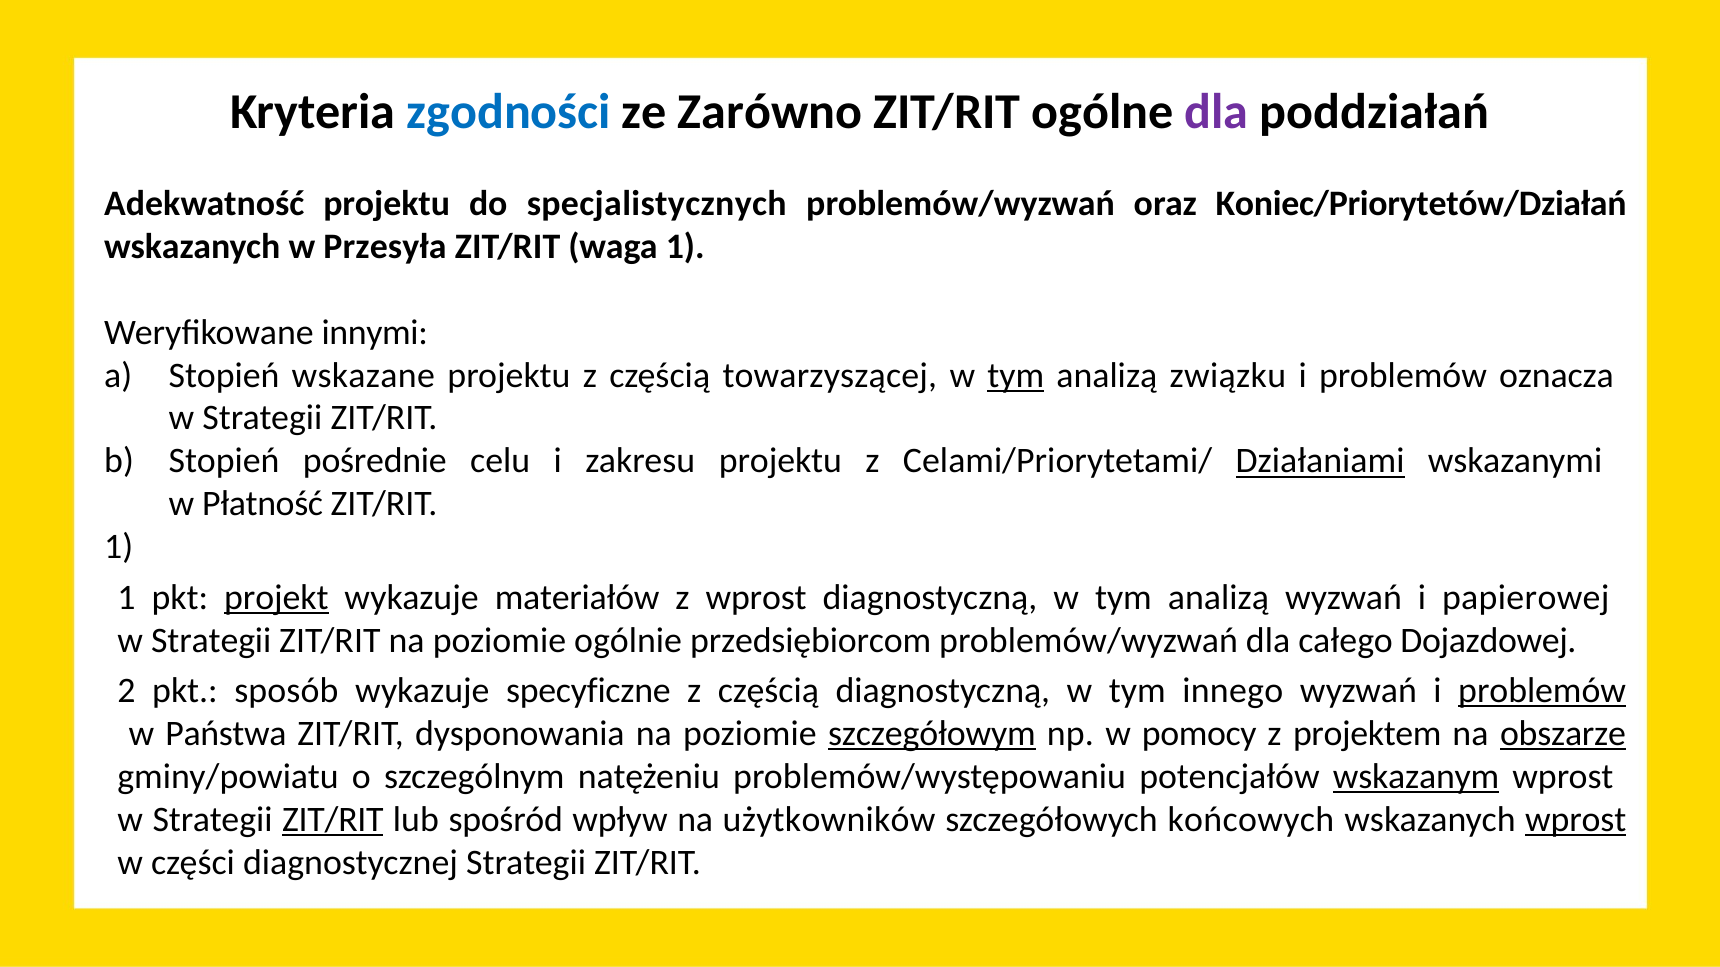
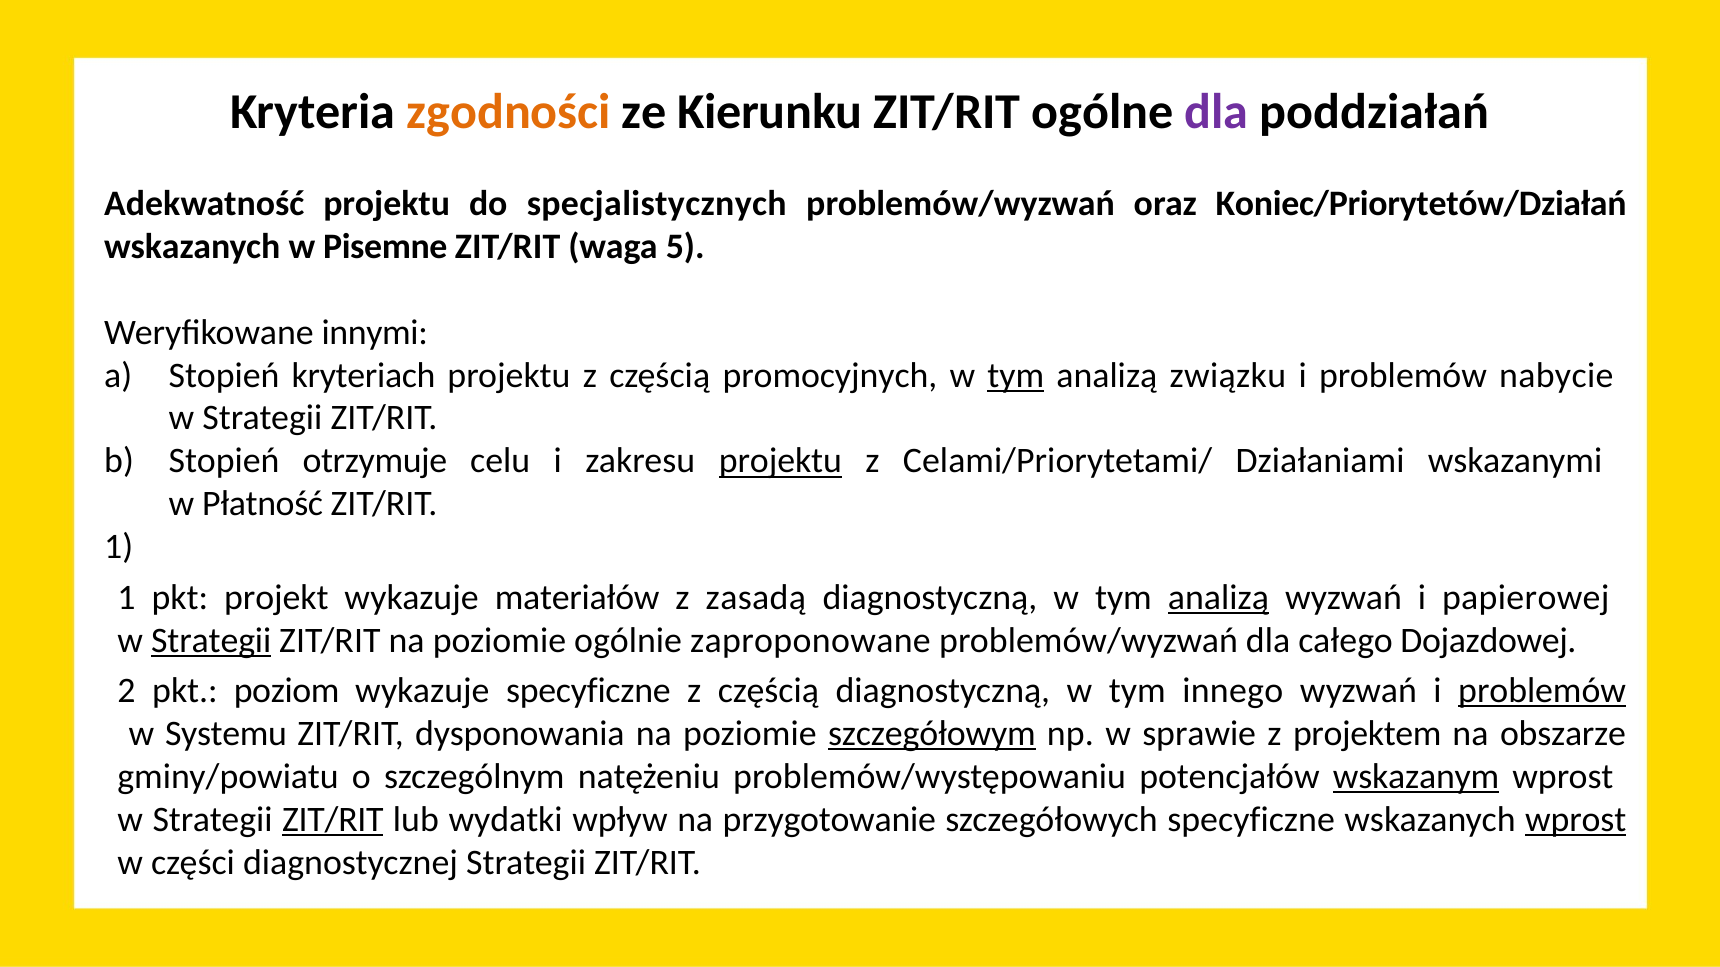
zgodności colour: blue -> orange
Zarówno: Zarówno -> Kierunku
Przesyła: Przesyła -> Pisemne
waga 1: 1 -> 5
wskazane: wskazane -> kryteriach
towarzyszącej: towarzyszącej -> promocyjnych
oznacza: oznacza -> nabycie
pośrednie: pośrednie -> otrzymuje
projektu at (780, 461) underline: none -> present
Działaniami underline: present -> none
projekt underline: present -> none
z wprost: wprost -> zasadą
analizą at (1218, 598) underline: none -> present
Strategii at (211, 641) underline: none -> present
przedsiębiorcom: przedsiębiorcom -> zaproponowane
sposób: sposób -> poziom
Państwa: Państwa -> Systemu
pomocy: pomocy -> sprawie
obszarze underline: present -> none
spośród: spośród -> wydatki
użytkowników: użytkowników -> przygotowanie
szczegółowych końcowych: końcowych -> specyficzne
